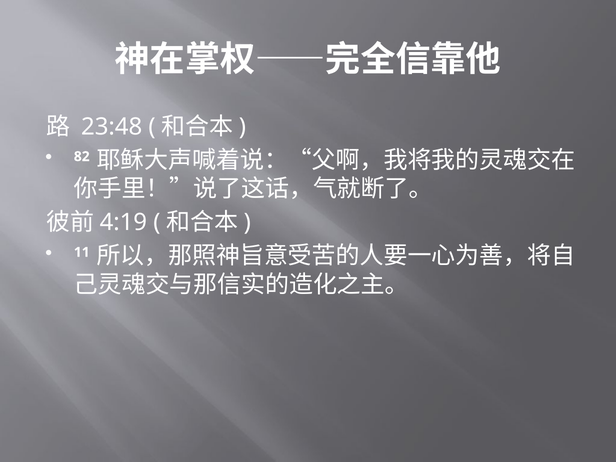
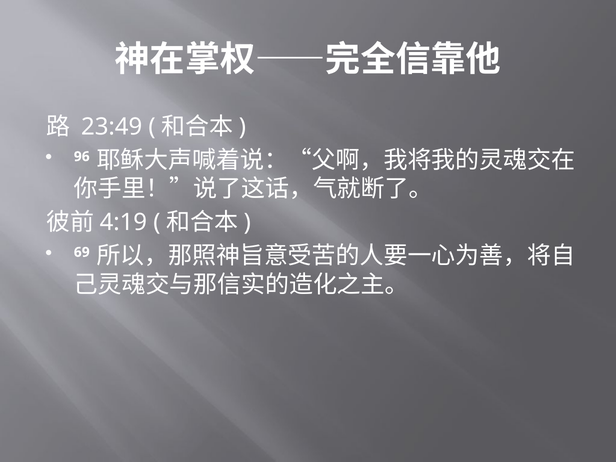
23:48: 23:48 -> 23:49
82: 82 -> 96
11: 11 -> 69
